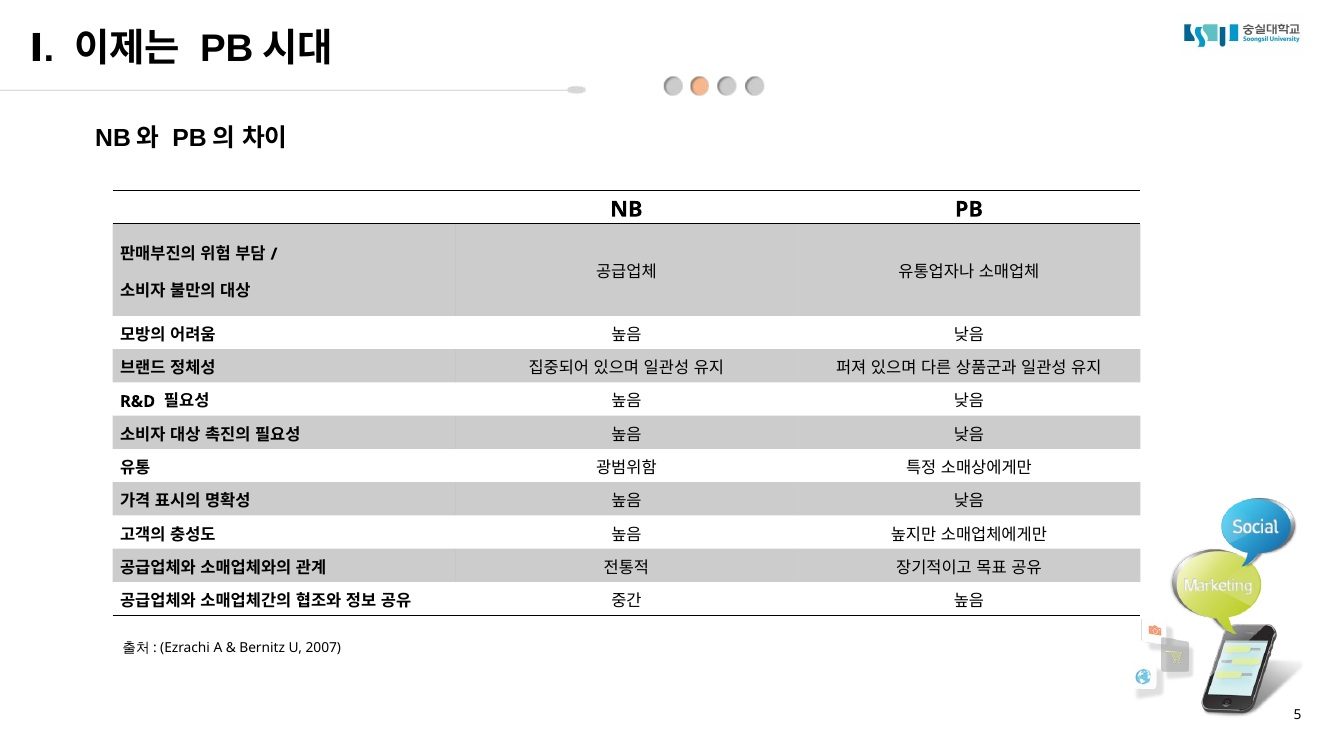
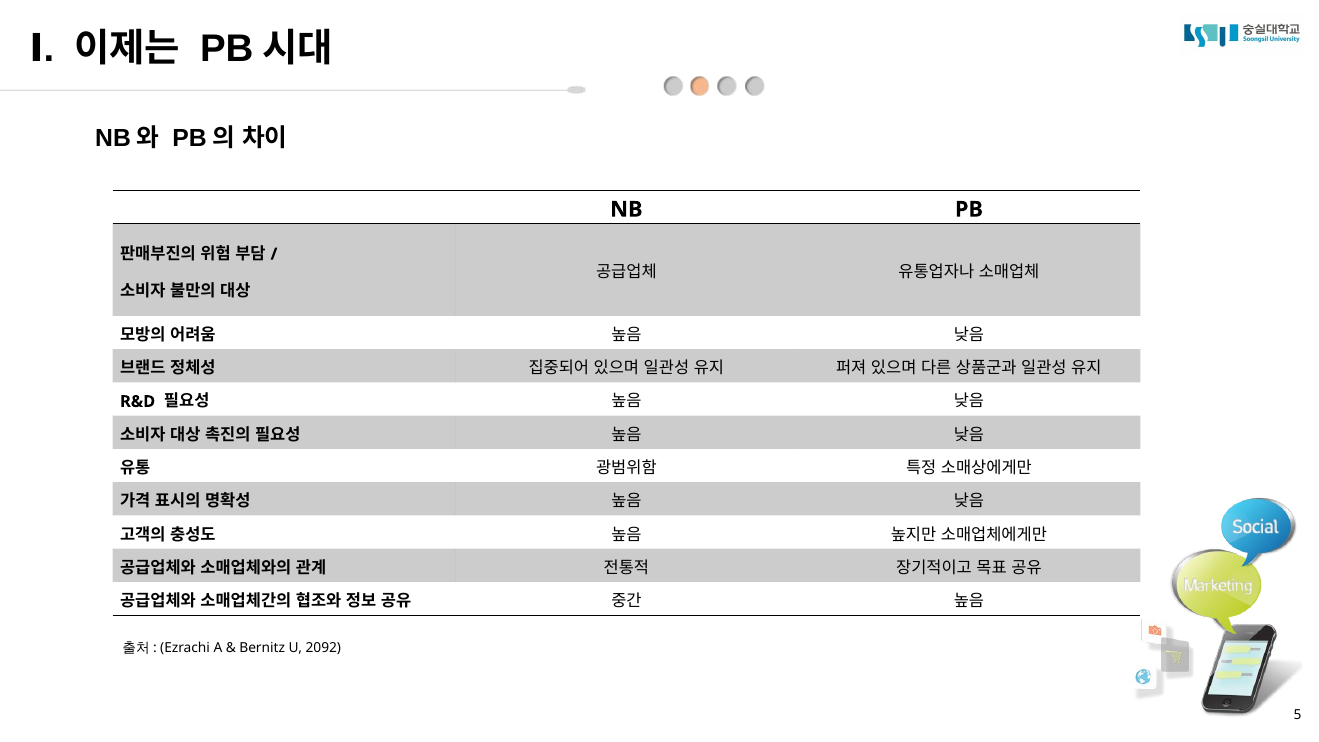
2007: 2007 -> 2092
